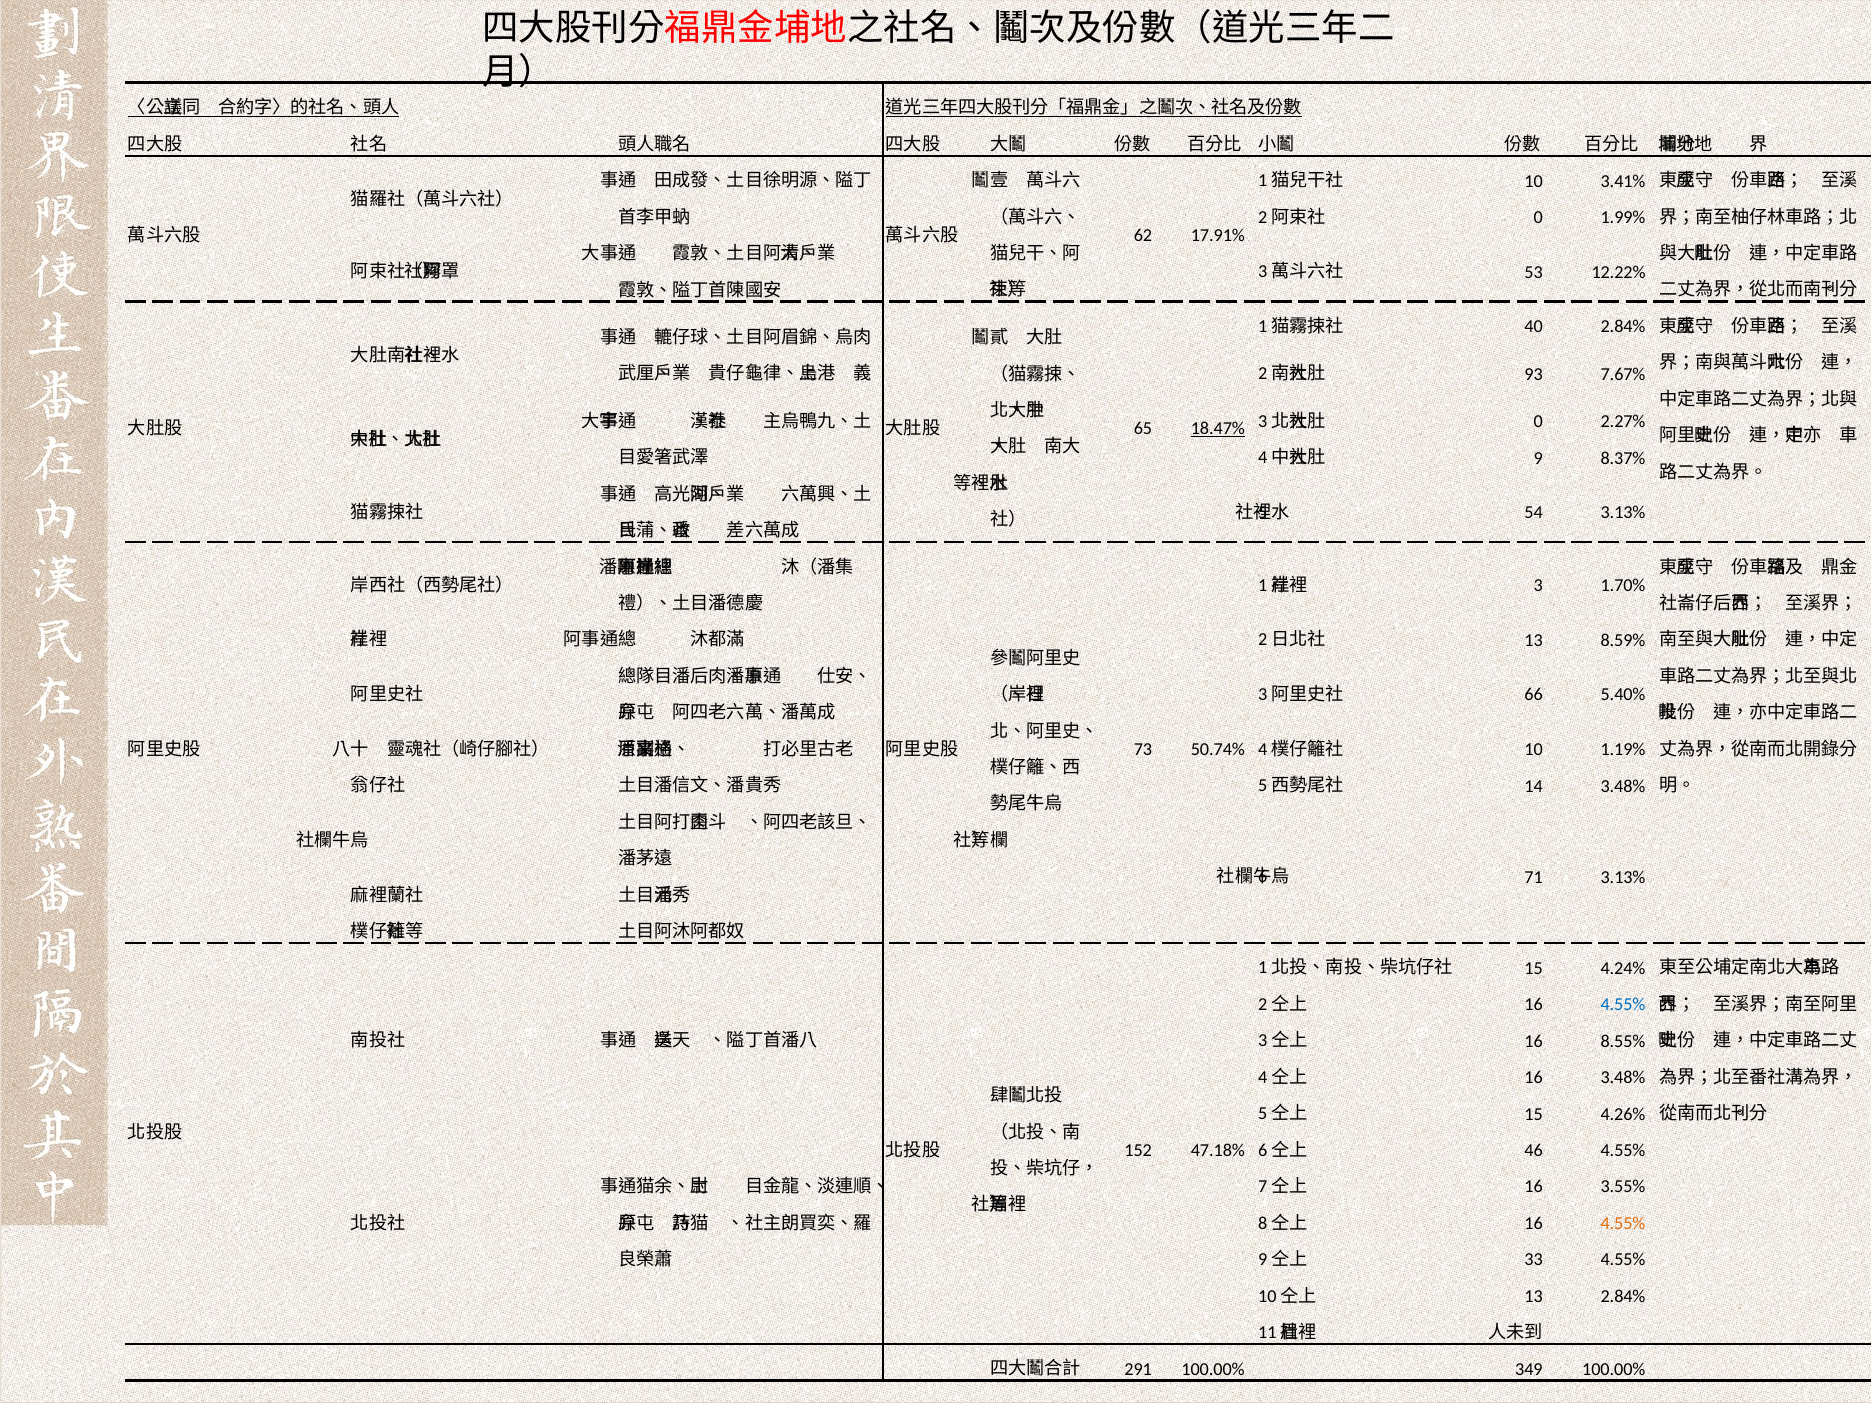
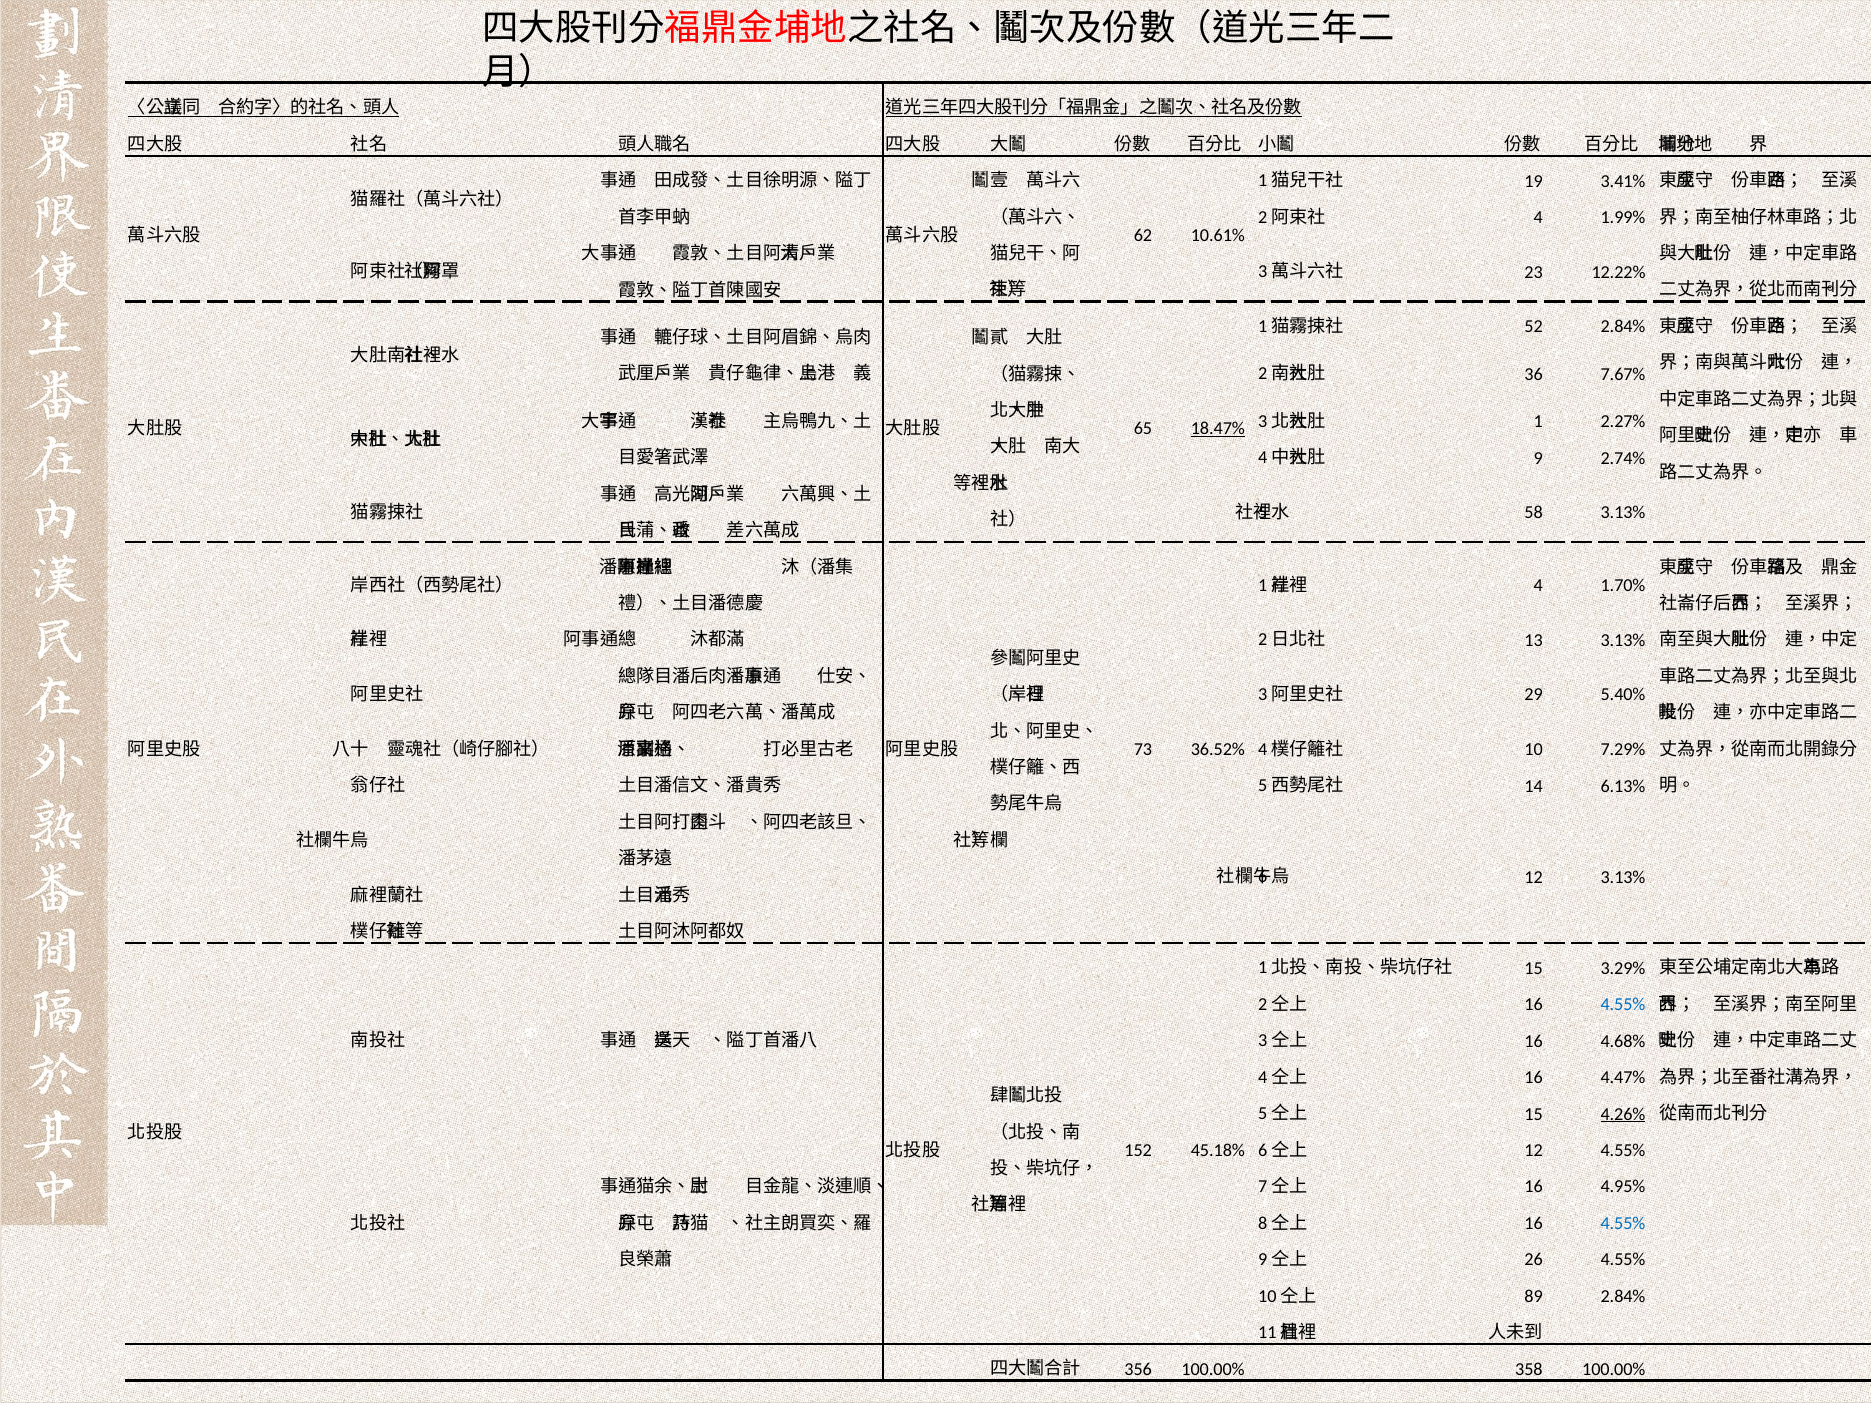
10 at (1534, 181): 10 -> 19
0 at (1538, 218): 0 -> 4
17.91%: 17.91% -> 10.61%
53: 53 -> 23
40: 40 -> 52
93: 93 -> 36
0 at (1538, 422): 0 -> 1
8.37%: 8.37% -> 2.74%
54: 54 -> 58
3 at (1538, 586): 3 -> 4
13 8.59%: 8.59% -> 3.13%
66: 66 -> 29
50.74%: 50.74% -> 36.52%
1.19%: 1.19% -> 7.29%
14 3.48%: 3.48% -> 6.13%
71 at (1534, 877): 71 -> 12
4.24%: 4.24% -> 3.29%
8.55%: 8.55% -> 4.68%
16 3.48%: 3.48% -> 4.47%
4.26% underline: none -> present
46 at (1534, 1151): 46 -> 12
47.18%: 47.18% -> 45.18%
3.55%: 3.55% -> 4.95%
4.55% at (1623, 1224) colour: orange -> blue
33: 33 -> 26
13 at (1534, 1297): 13 -> 89
291: 291 -> 356
349: 349 -> 358
